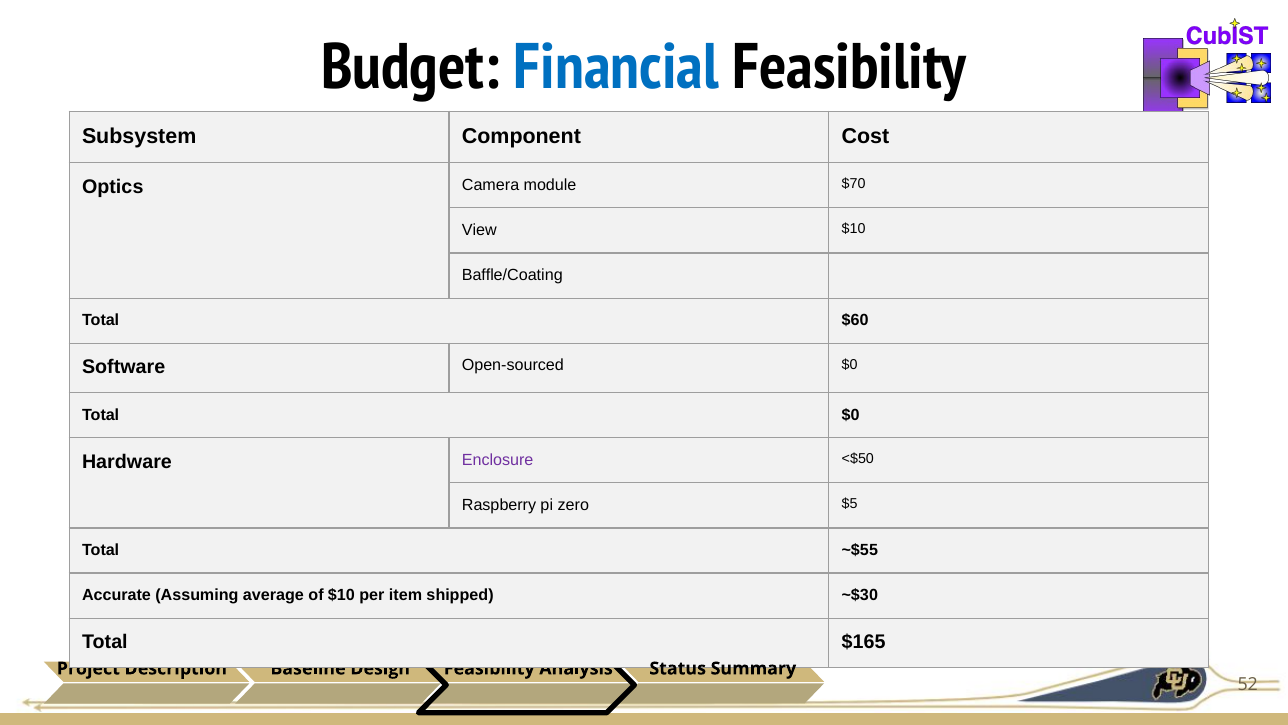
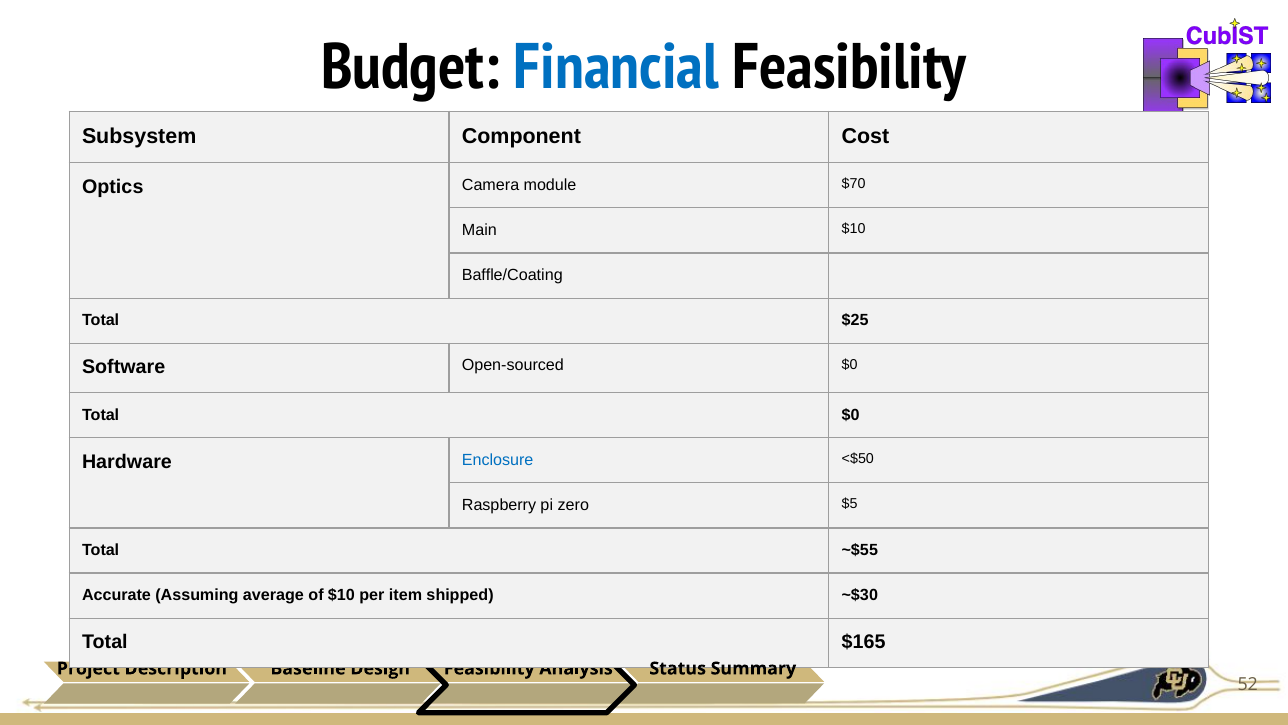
View: View -> Main
$60: $60 -> $25
Enclosure colour: purple -> blue
